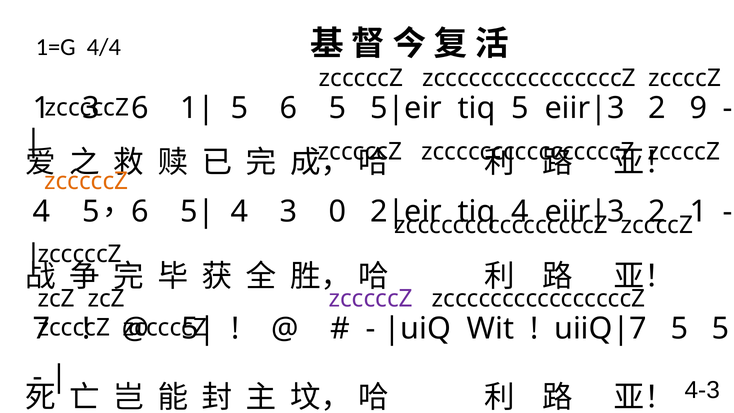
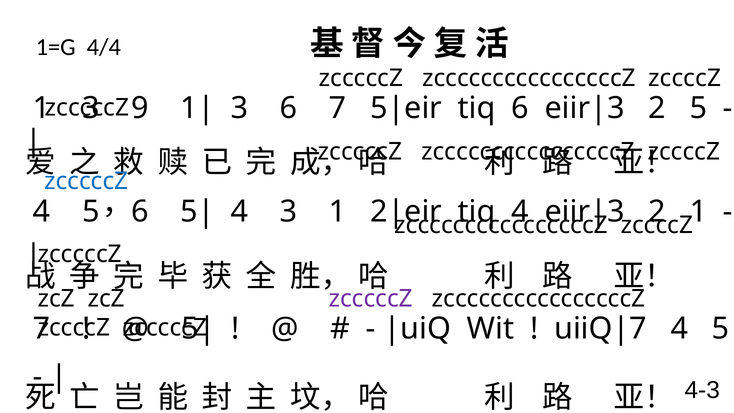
6 at (140, 108): 6 -> 9
5 at (239, 108): 5 -> 3
6 5: 5 -> 7
tiq 5: 5 -> 6
2 9: 9 -> 5
zcccccZ at (86, 181) colour: orange -> blue
3 0: 0 -> 1
5 at (679, 329): 5 -> 4
